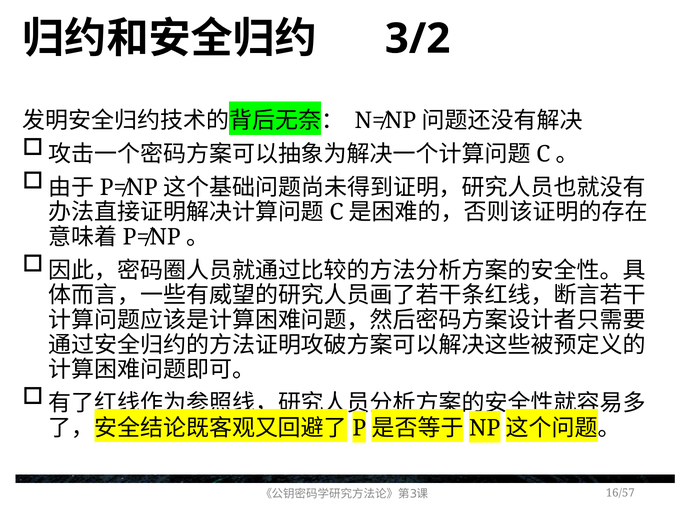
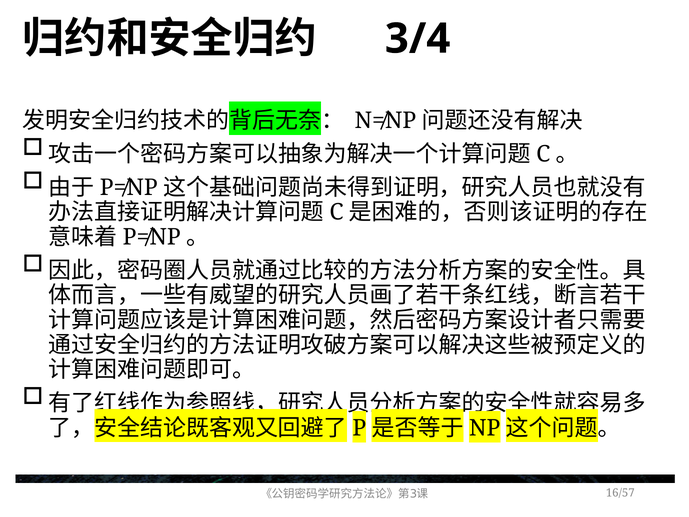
3/2: 3/2 -> 3/4
